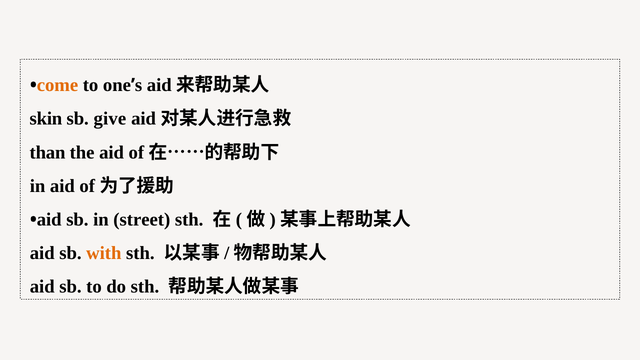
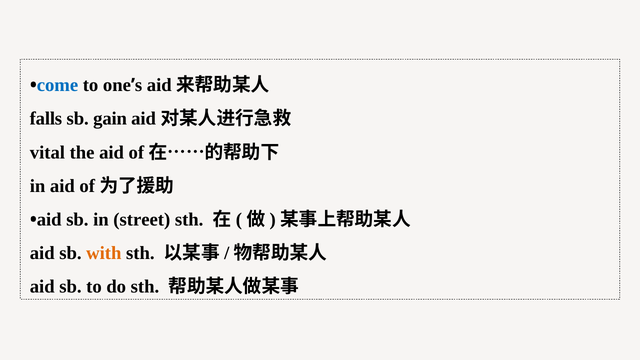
come colour: orange -> blue
skin: skin -> falls
give: give -> gain
than: than -> vital
